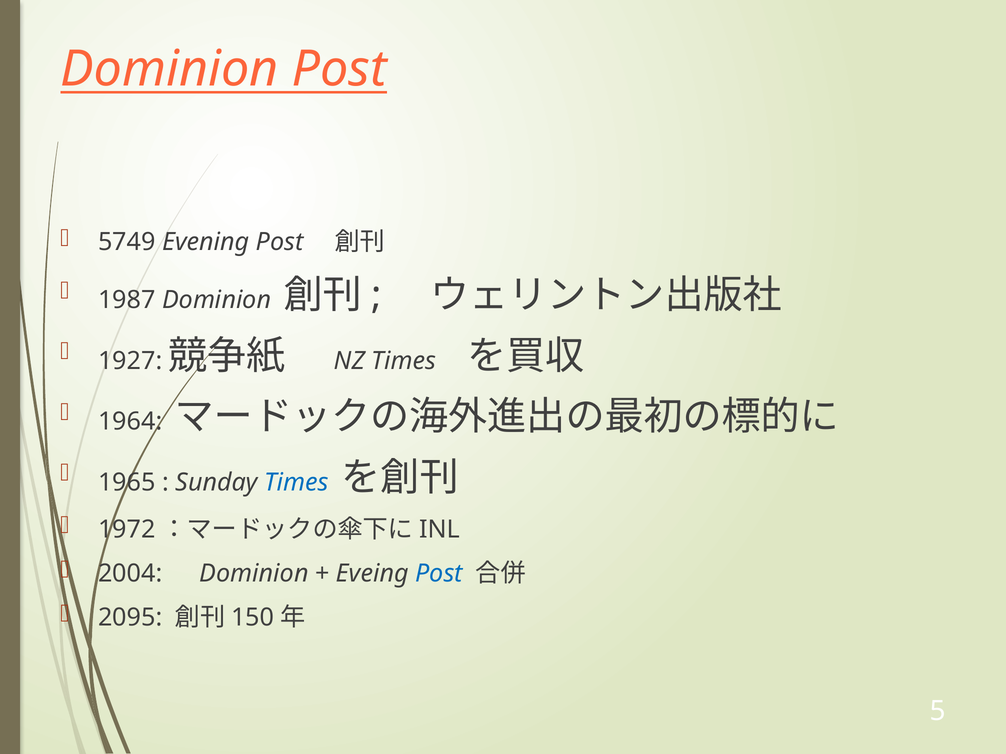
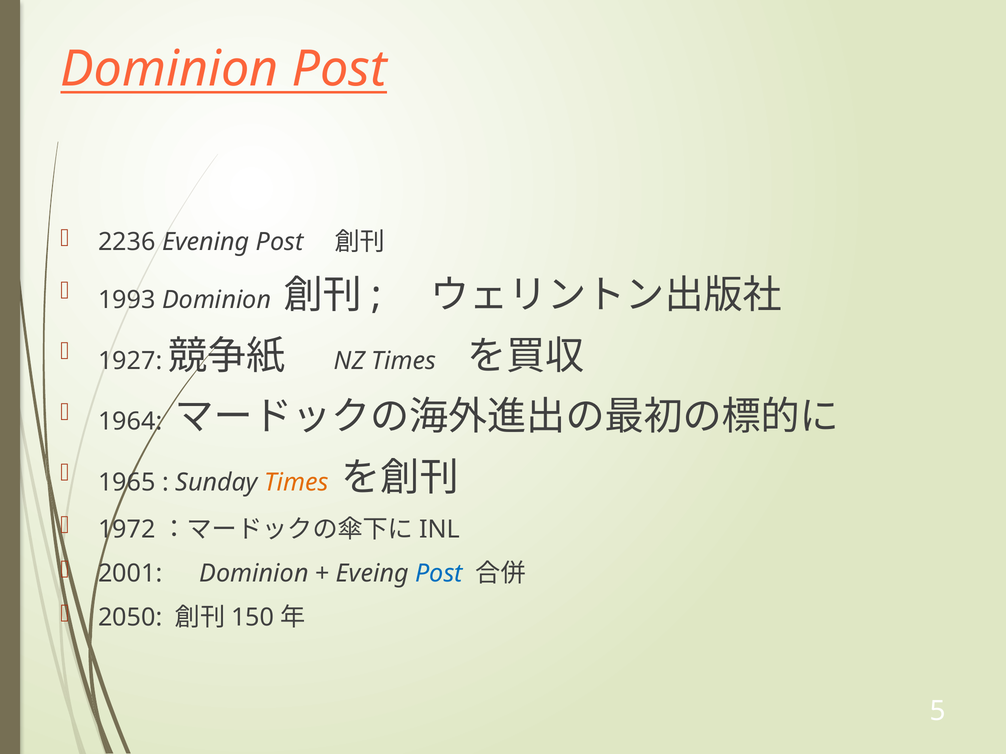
5749: 5749 -> 2236
1987: 1987 -> 1993
Times at (296, 483) colour: blue -> orange
2004: 2004 -> 2001
2095: 2095 -> 2050
